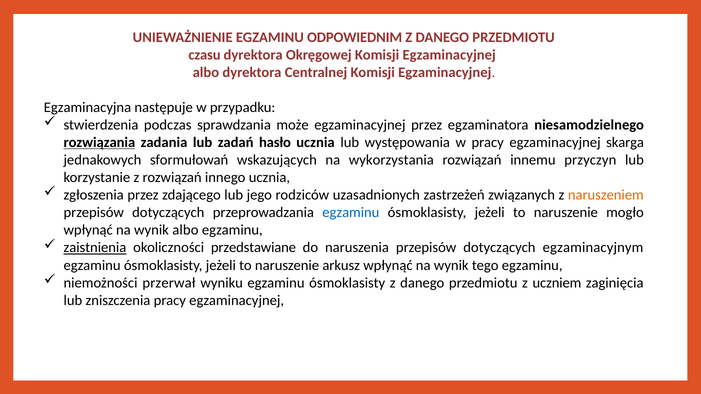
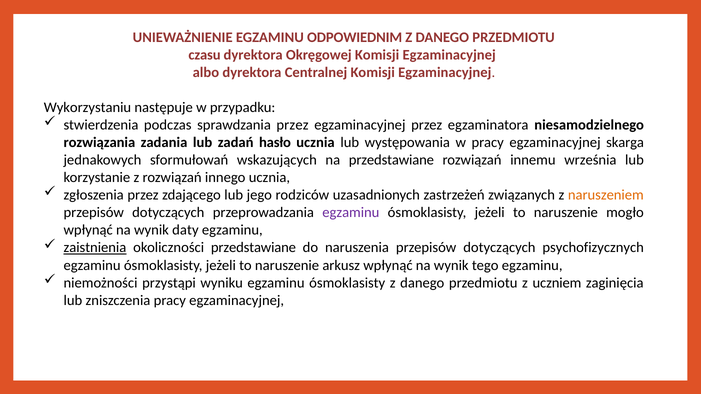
Egzaminacyjna: Egzaminacyjna -> Wykorzystaniu
sprawdzania może: może -> przez
rozwiązania underline: present -> none
na wykorzystania: wykorzystania -> przedstawiane
przyczyn: przyczyn -> września
egzaminu at (351, 213) colour: blue -> purple
wynik albo: albo -> daty
egzaminacyjnym: egzaminacyjnym -> psychofizycznych
przerwał: przerwał -> przystąpi
